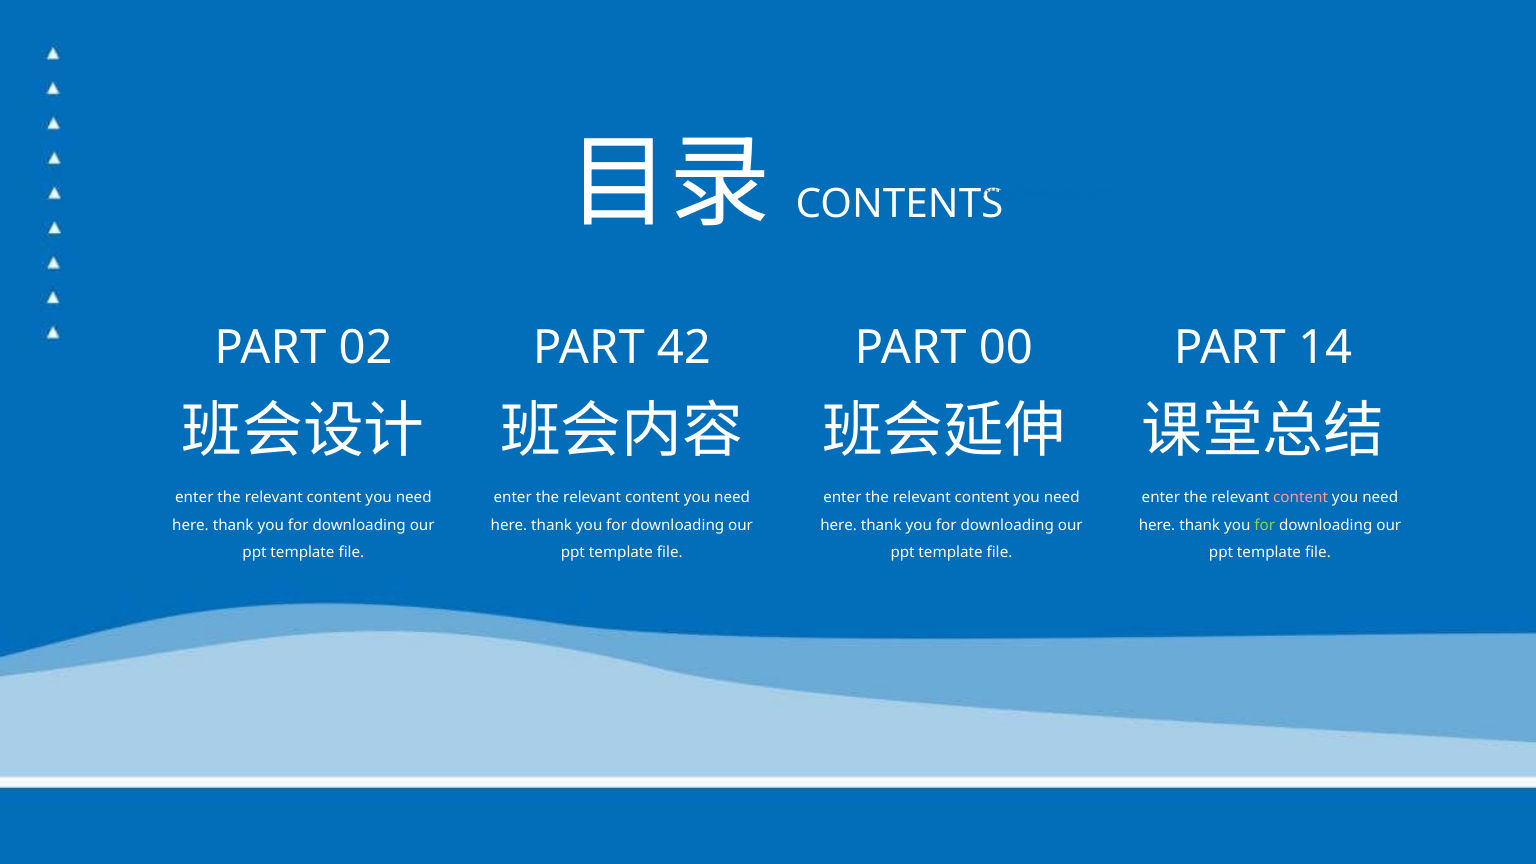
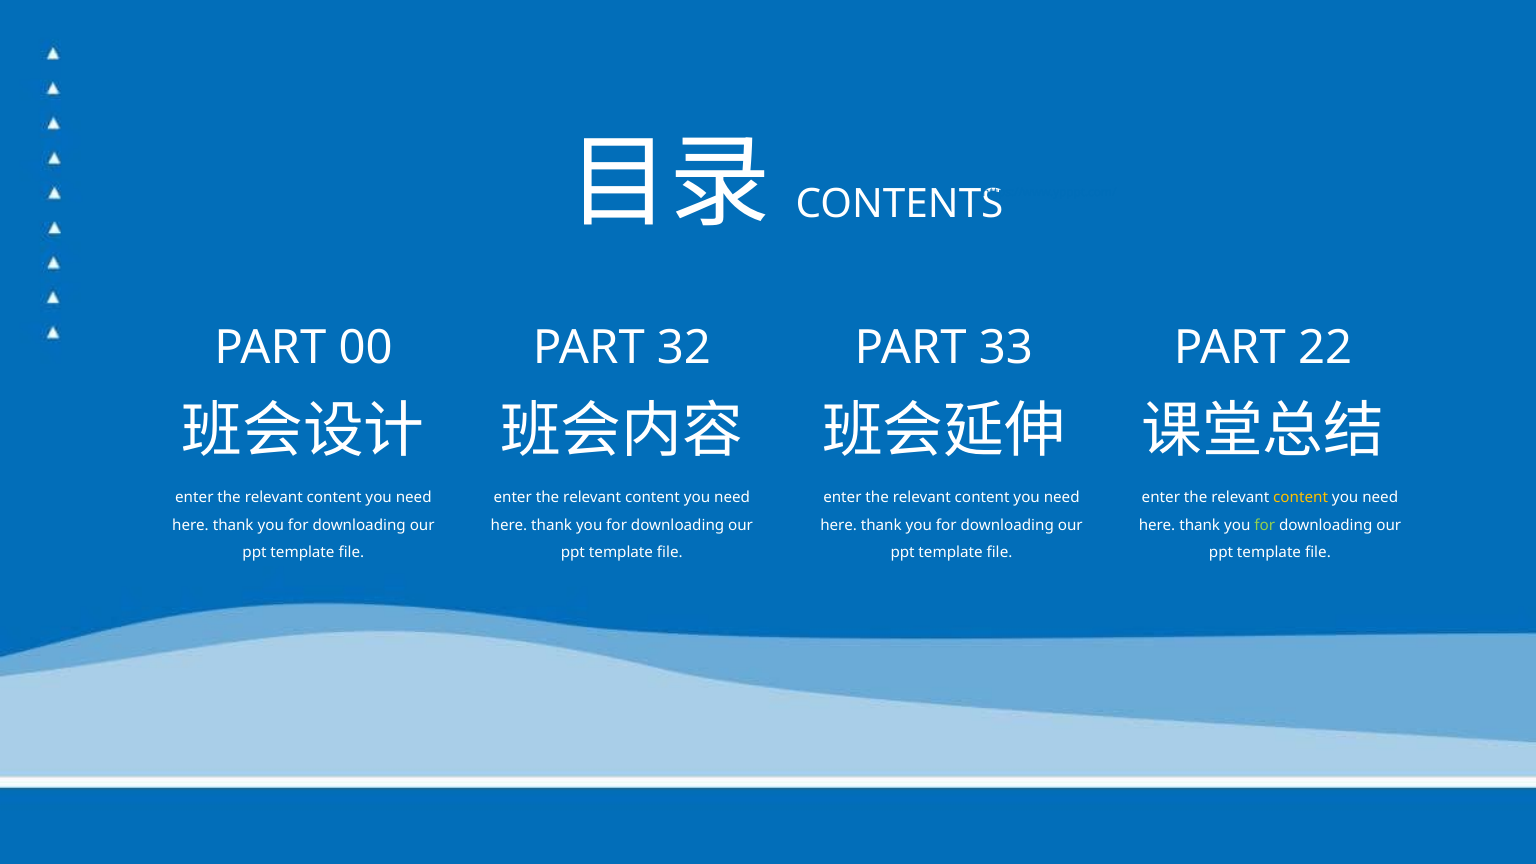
02: 02 -> 00
42: 42 -> 32
00: 00 -> 33
14: 14 -> 22
content at (1301, 498) colour: pink -> yellow
